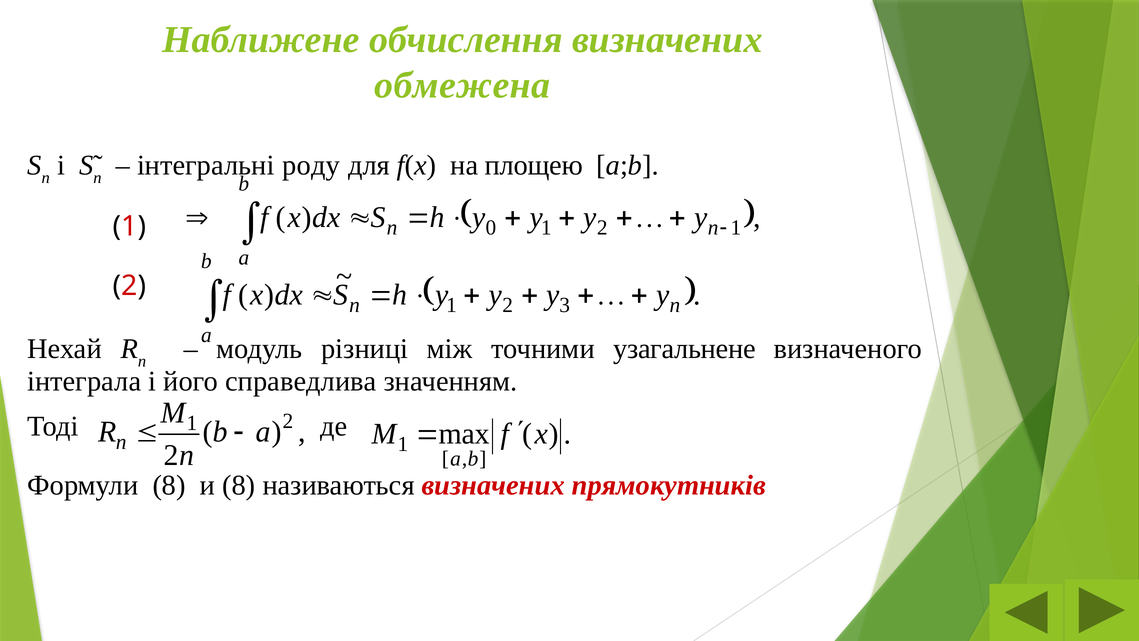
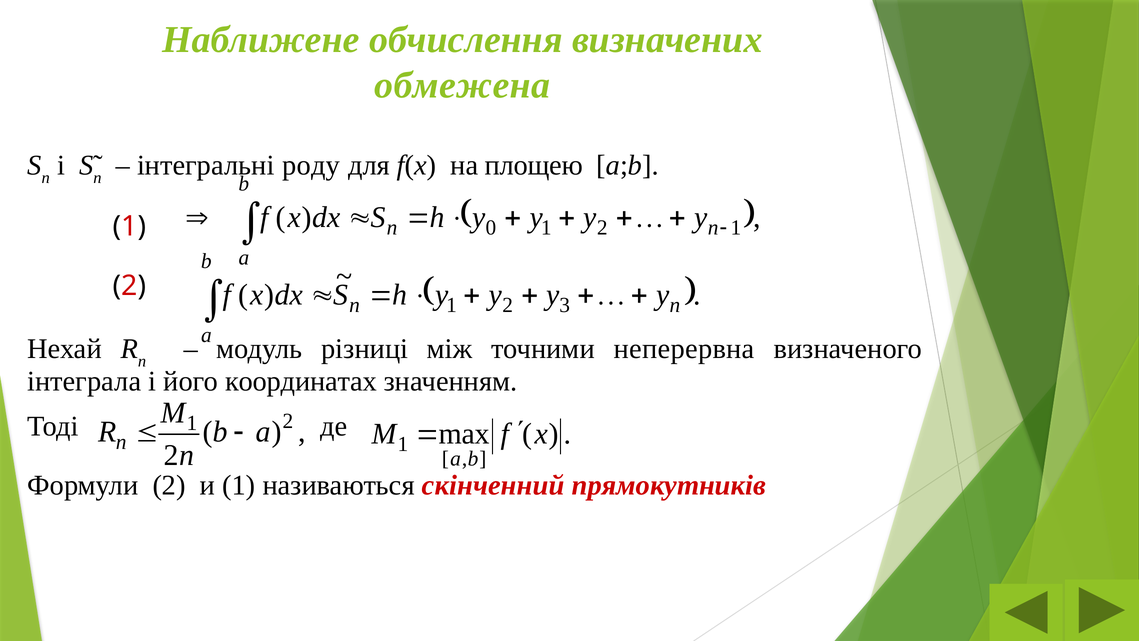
узагальнене: узагальнене -> неперервна
справедлива: справедлива -> координатах
Формули 8: 8 -> 2
и 8: 8 -> 1
називаються визначених: визначених -> скінченний
